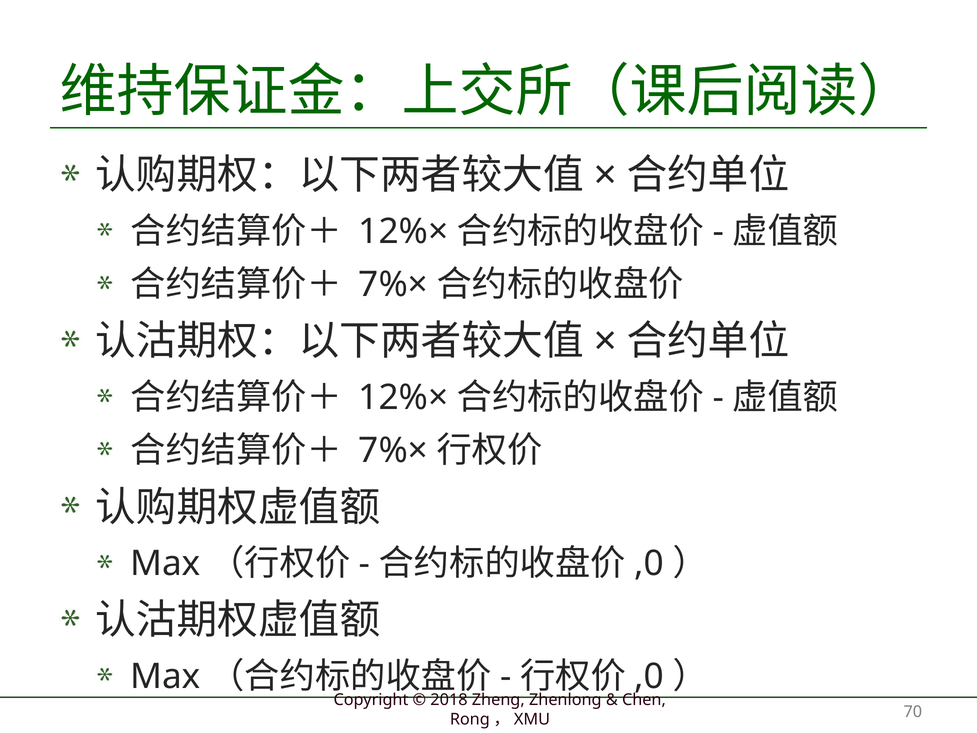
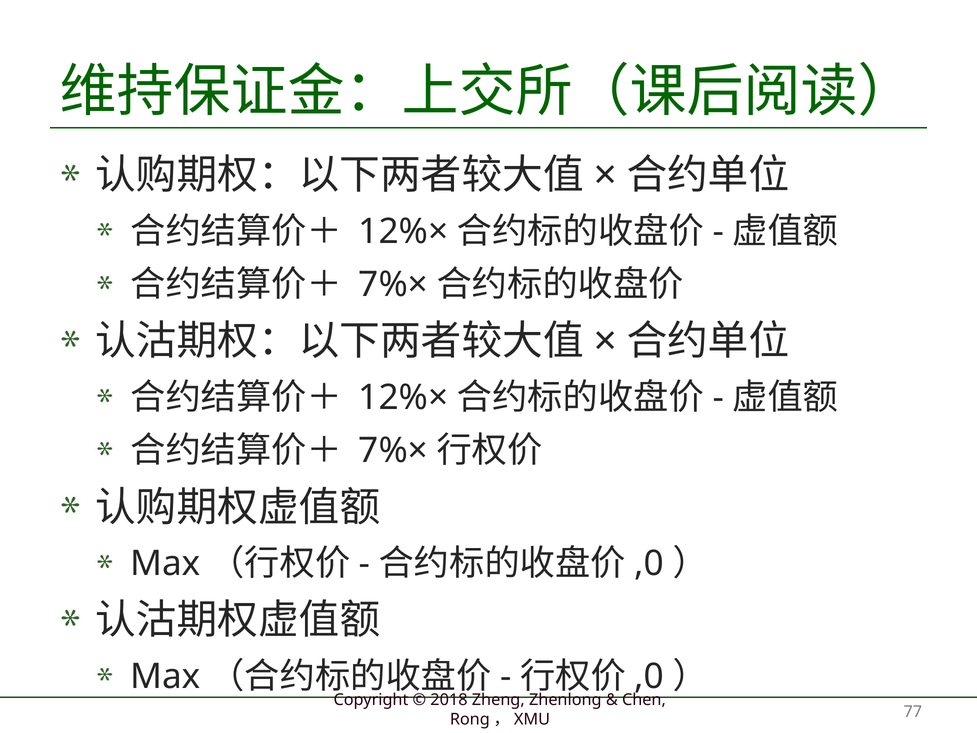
70: 70 -> 77
